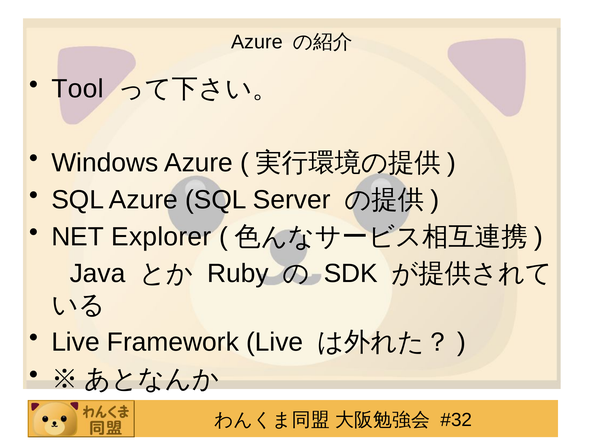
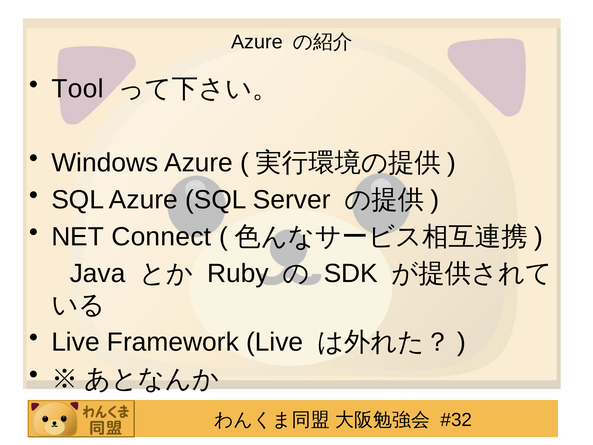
Explorer: Explorer -> Connect
